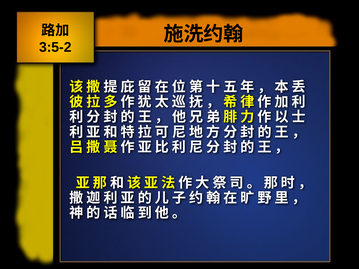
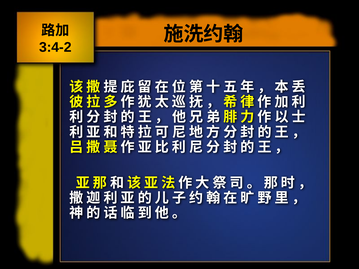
3:5-2: 3:5-2 -> 3:4-2
